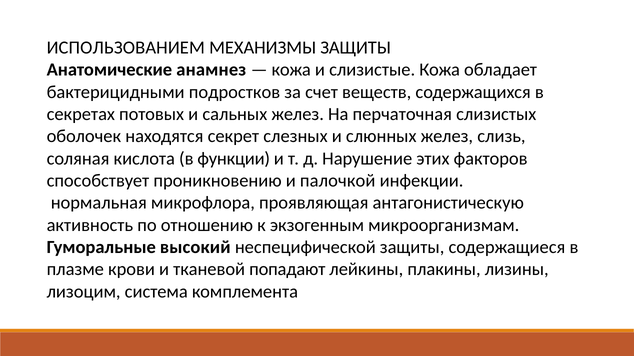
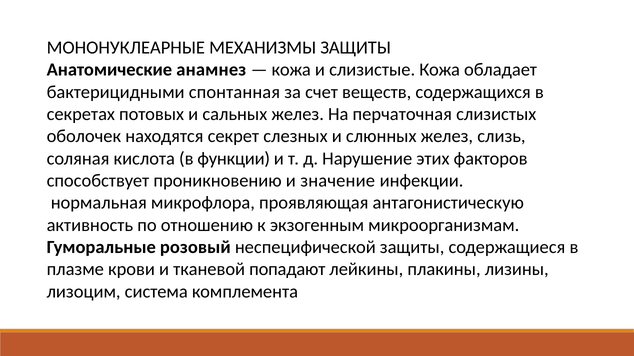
ИСПОЛЬЗОВАНИЕМ: ИСПОЛЬЗОВАНИЕМ -> МОНОНУКЛЕАРНЫЕ
подростков: подростков -> спонтанная
палочкой: палочкой -> значение
высокий: высокий -> розовый
